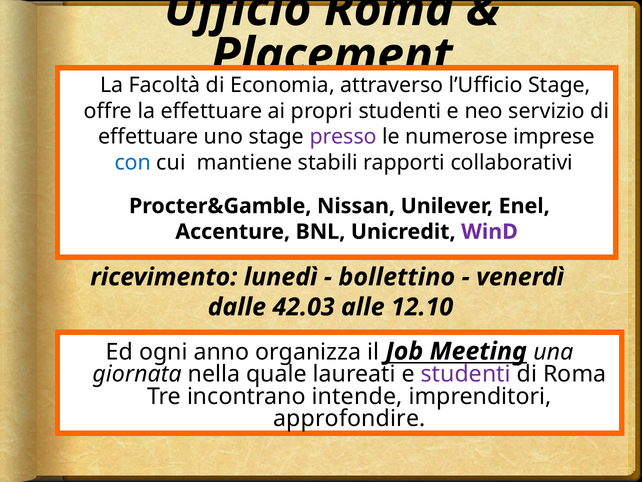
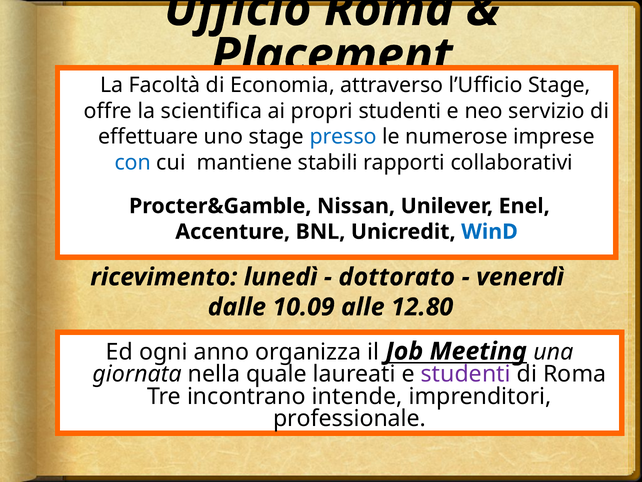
la effettuare: effettuare -> scientifica
presso colour: purple -> blue
WinD colour: purple -> blue
bollettino: bollettino -> dottorato
42.03: 42.03 -> 10.09
12.10: 12.10 -> 12.80
approfondire: approfondire -> professionale
